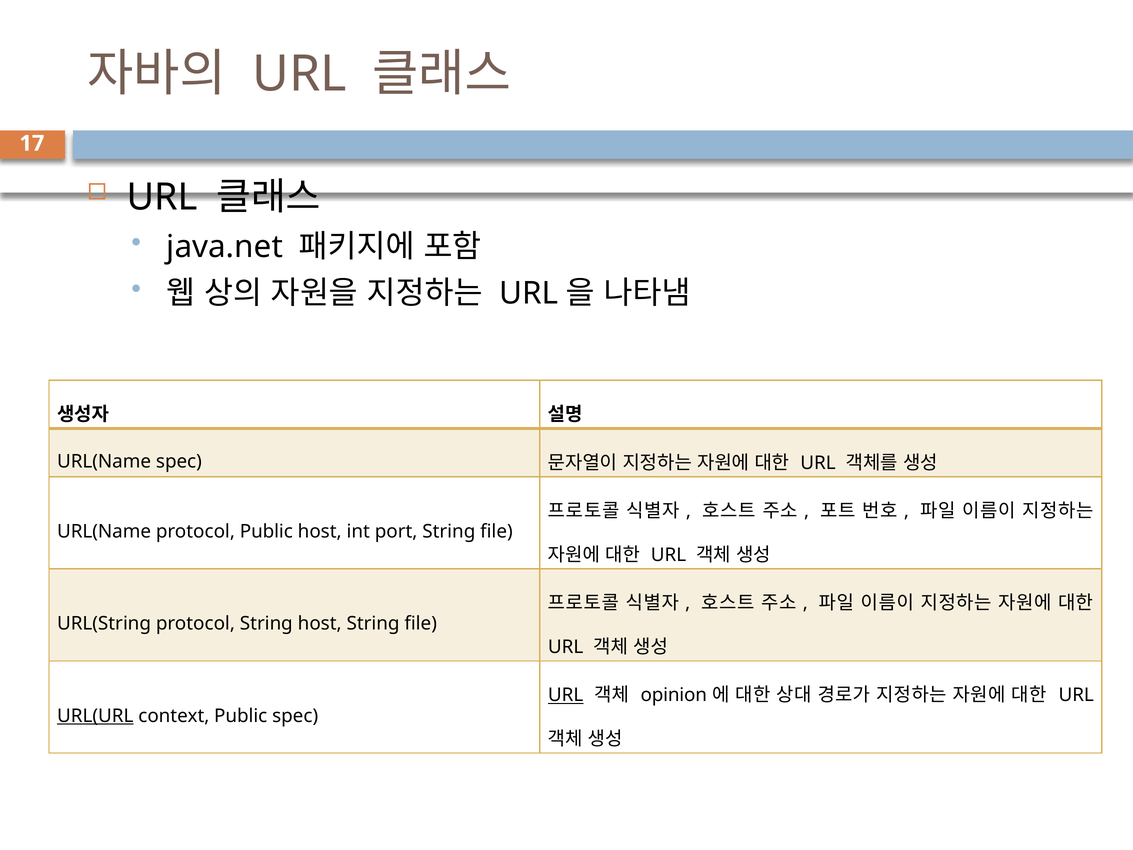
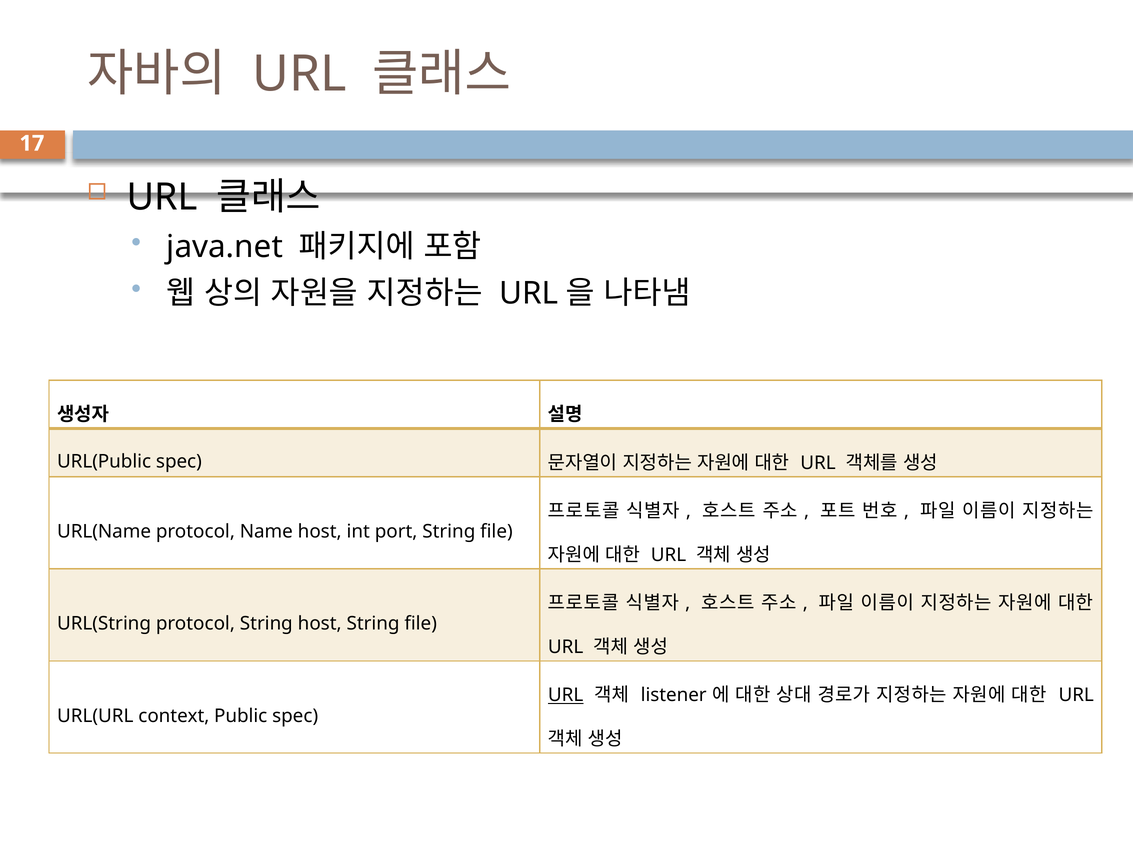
URL(Name at (104, 461): URL(Name -> URL(Public
protocol Public: Public -> Name
opinion: opinion -> listener
URL(URL underline: present -> none
